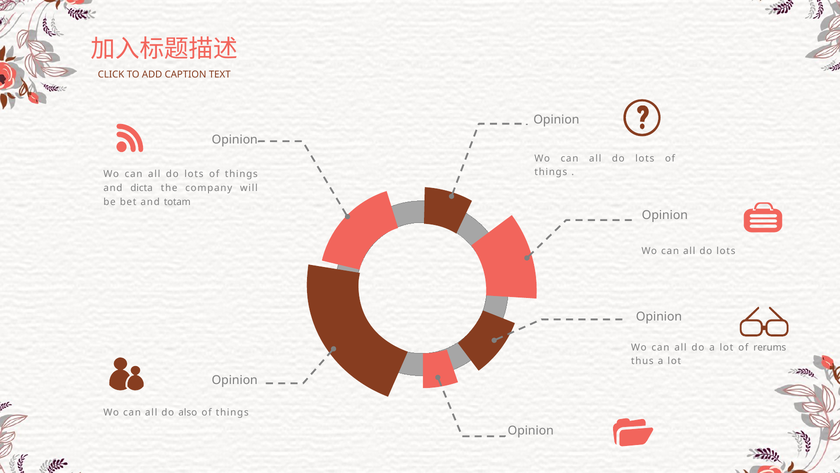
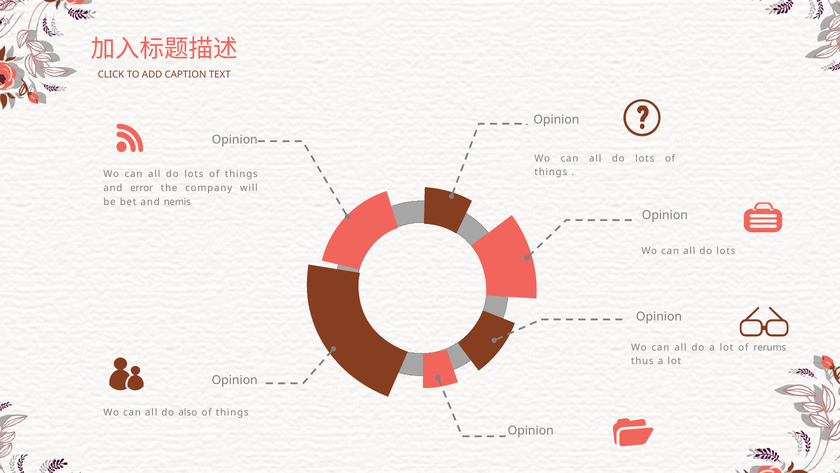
dicta: dicta -> error
totam: totam -> nemis
